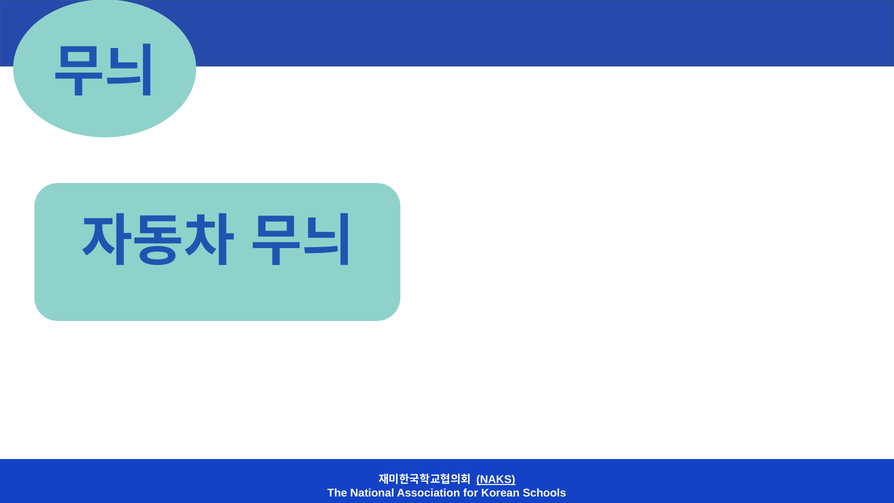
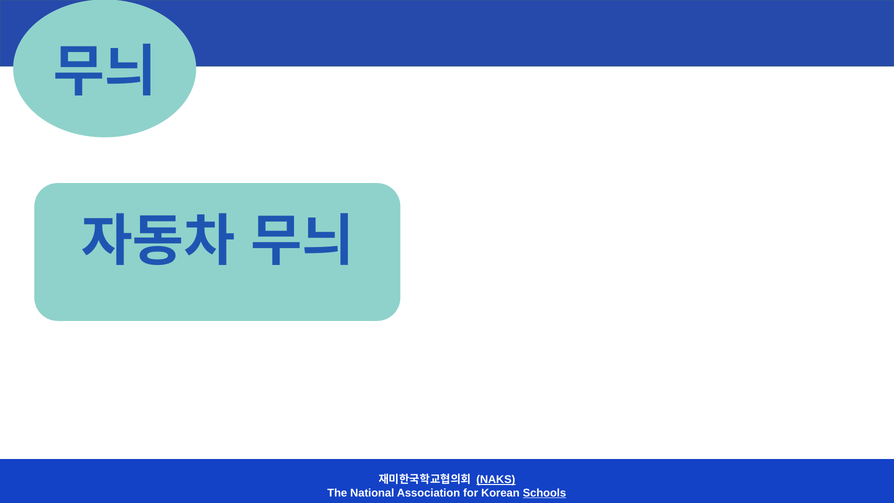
Schools underline: none -> present
